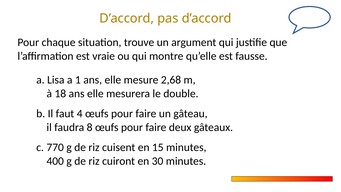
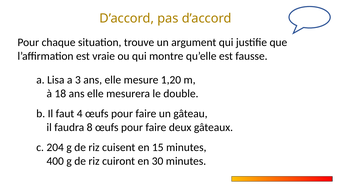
1: 1 -> 3
2,68: 2,68 -> 1,20
770: 770 -> 204
